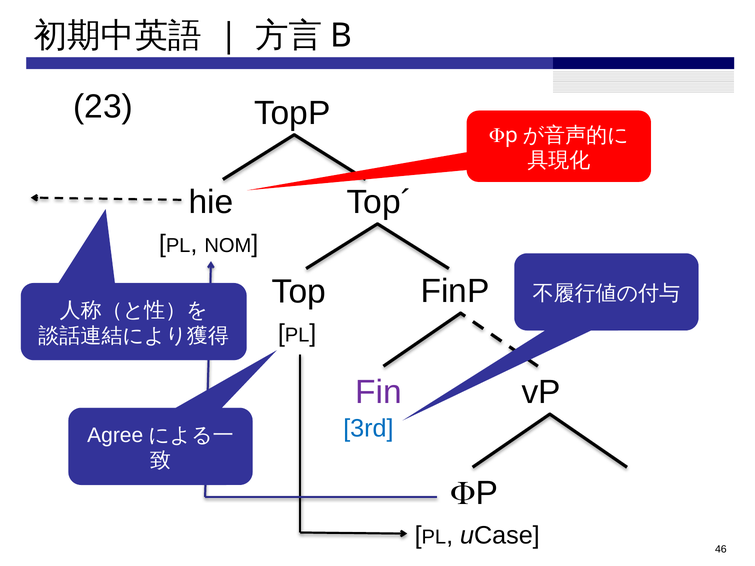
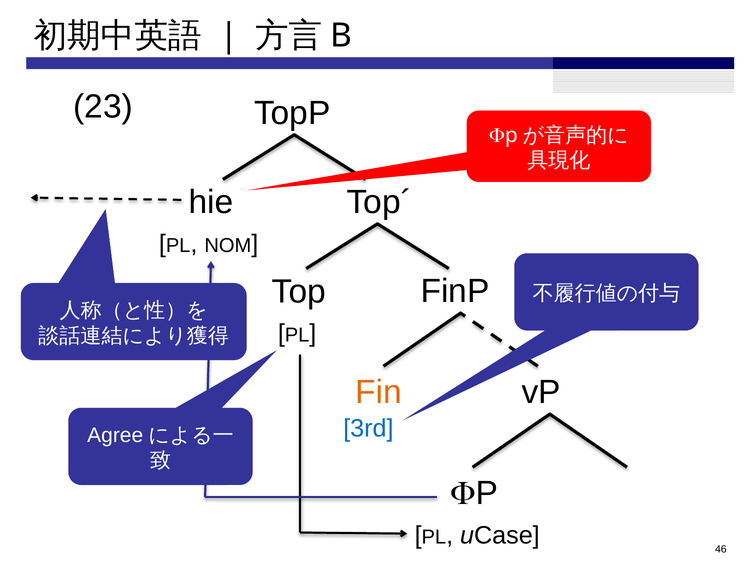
Fin colour: purple -> orange
